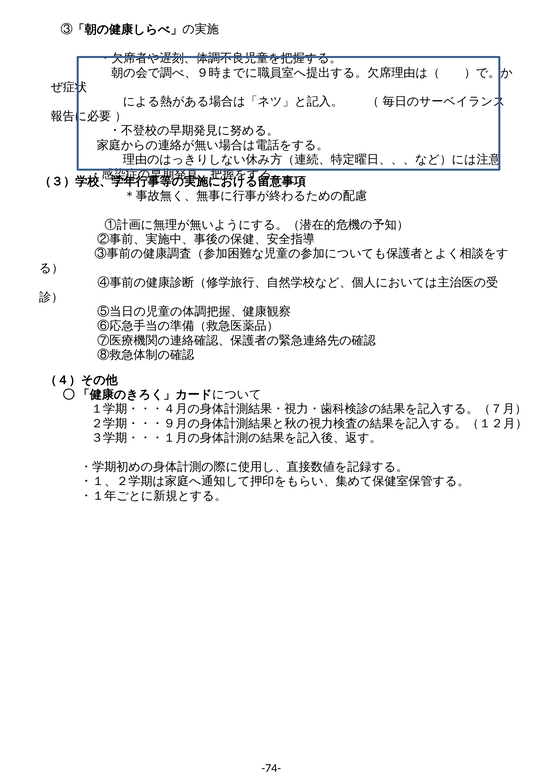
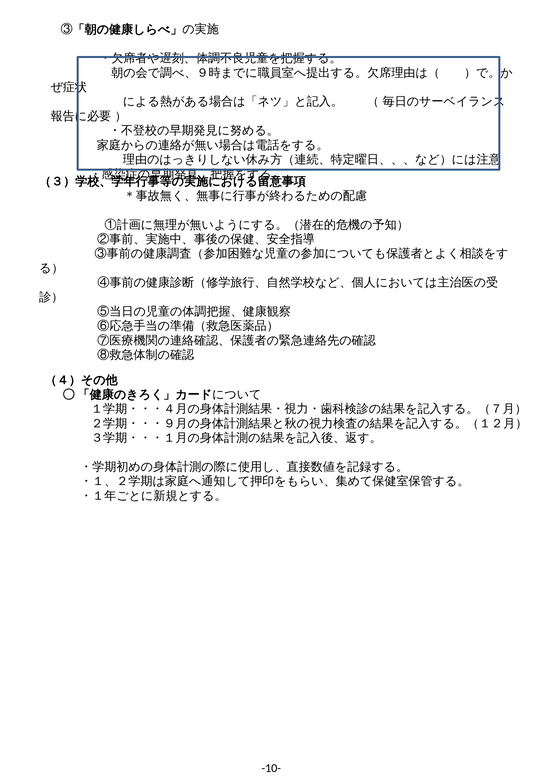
-74-: -74- -> -10-
